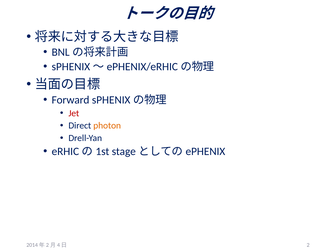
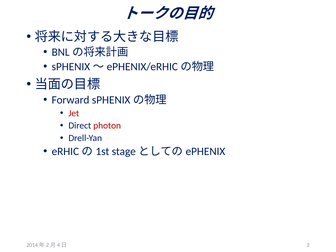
photon colour: orange -> red
